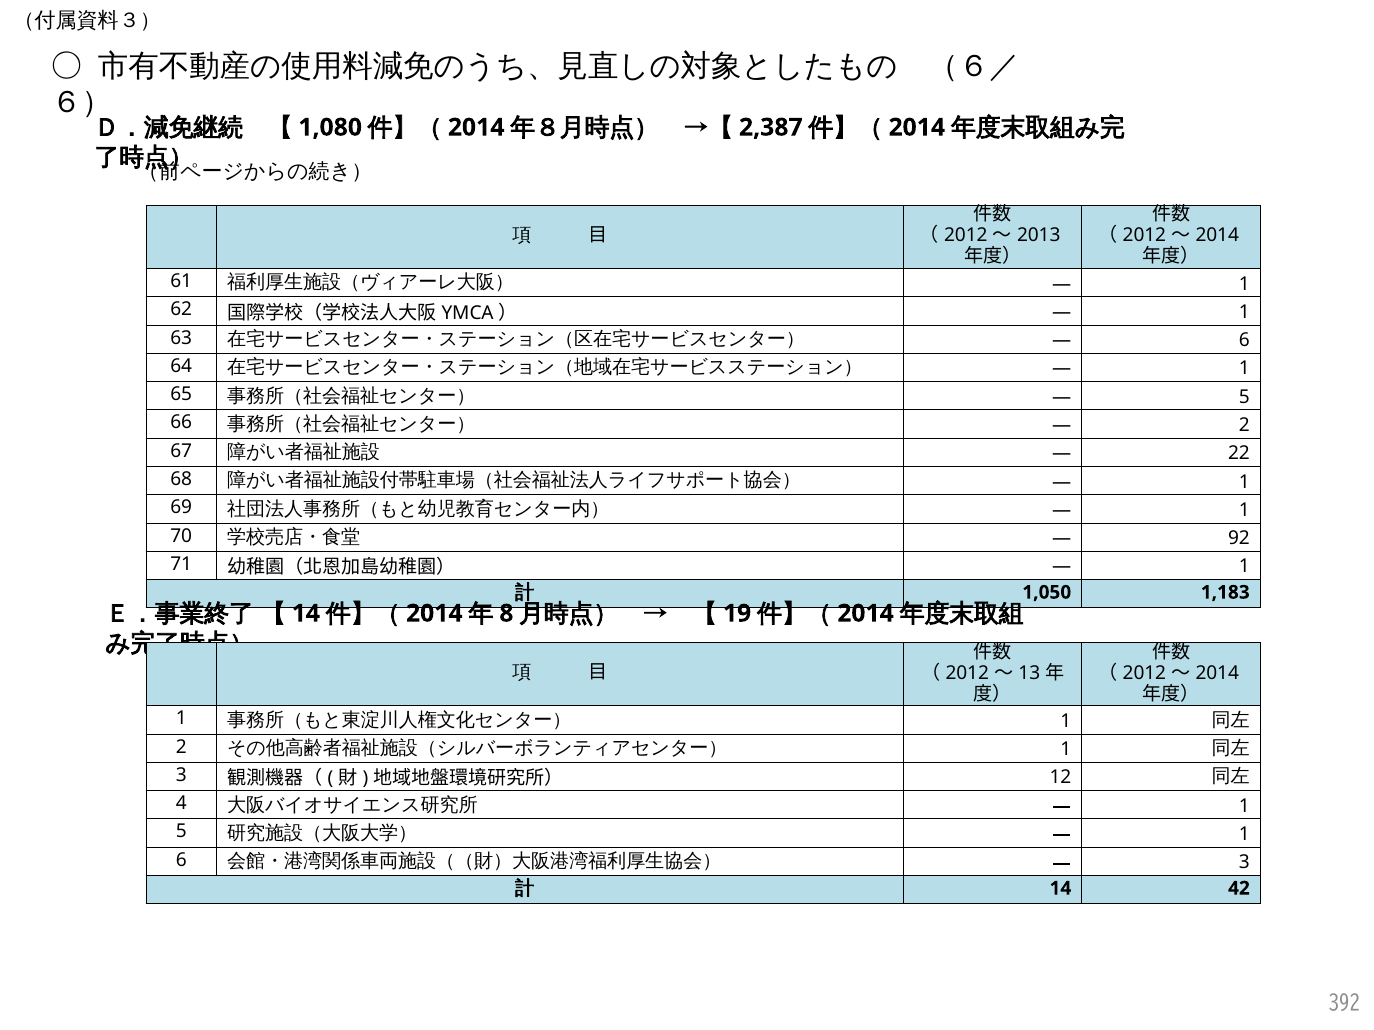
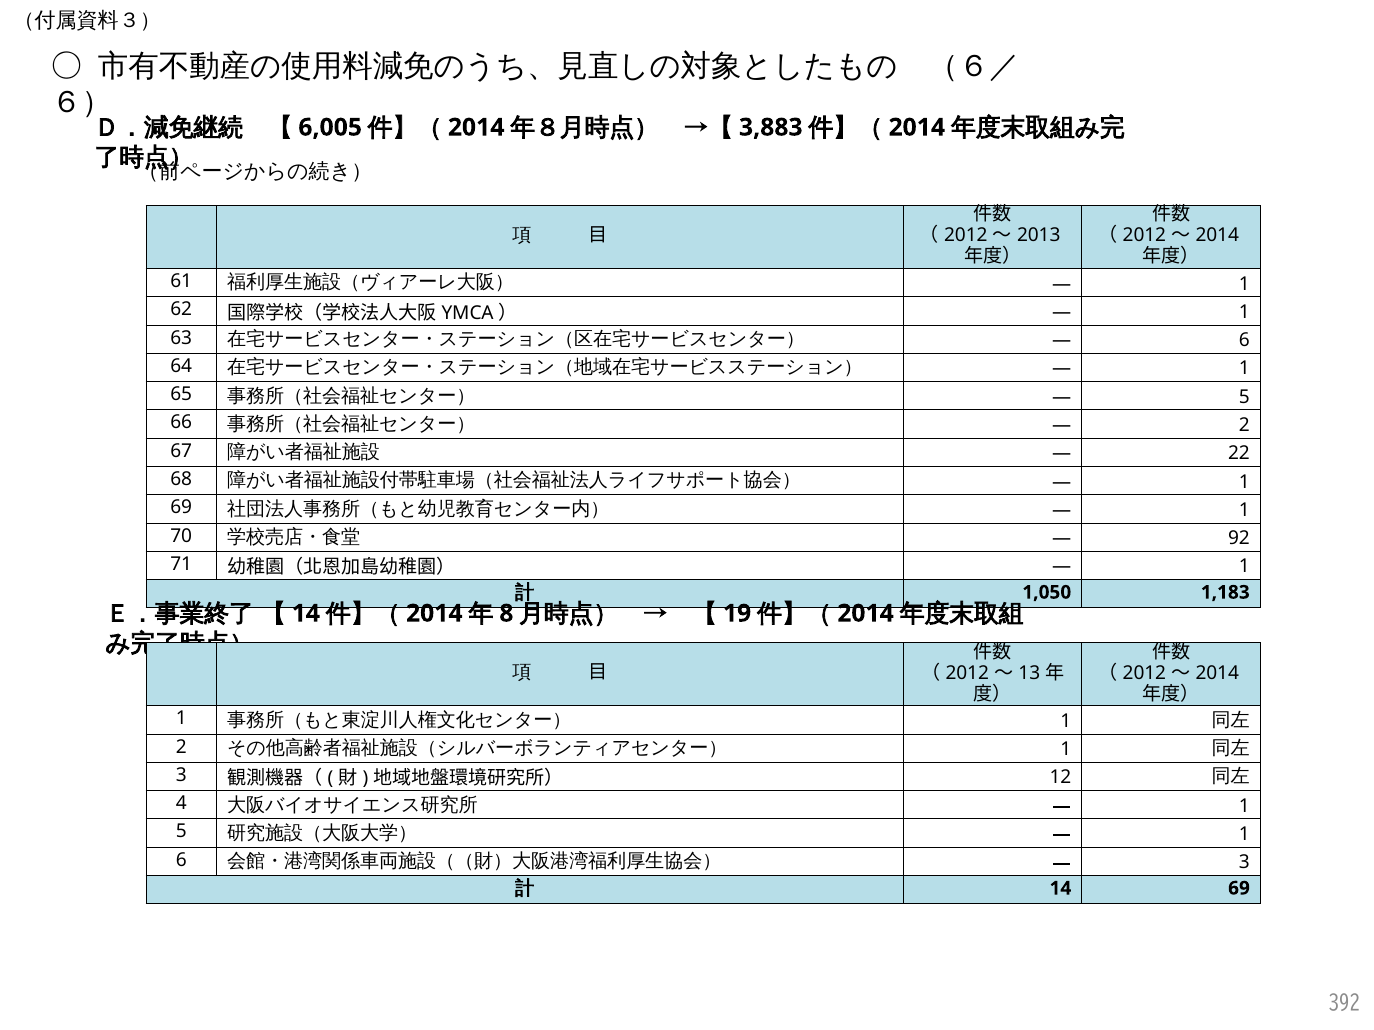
1,080: 1,080 -> 6,005
2,387: 2,387 -> 3,883
14 42: 42 -> 69
